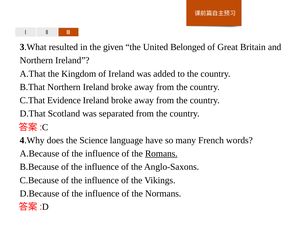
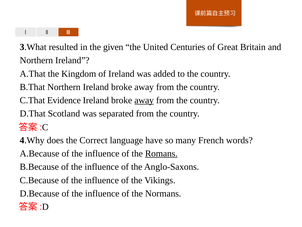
Belonged: Belonged -> Centuries
away at (144, 100) underline: none -> present
Science: Science -> Correct
